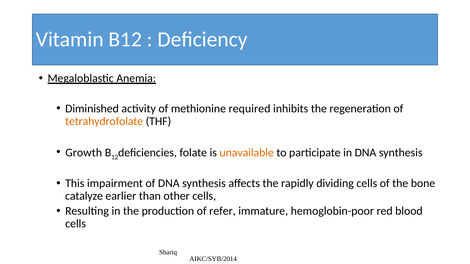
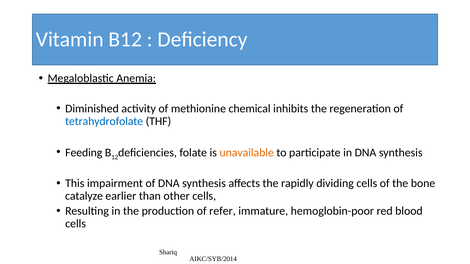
required: required -> chemical
tetrahydrofolate colour: orange -> blue
Growth: Growth -> Feeding
